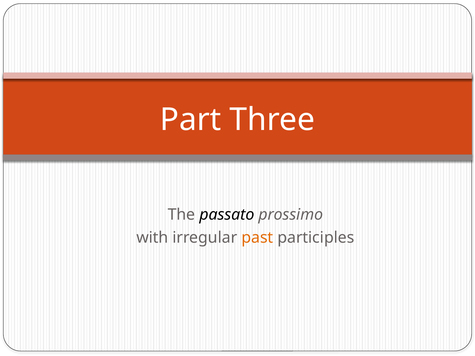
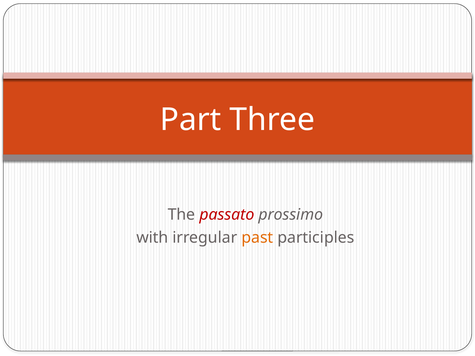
passato colour: black -> red
